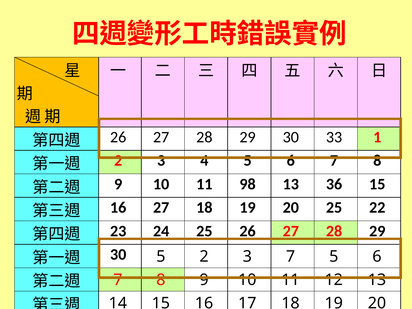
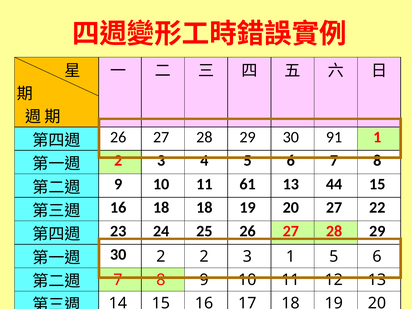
33: 33 -> 91
98: 98 -> 61
36: 36 -> 44
16 27: 27 -> 18
20 25: 25 -> 27
30 5: 5 -> 2
3 7: 7 -> 1
